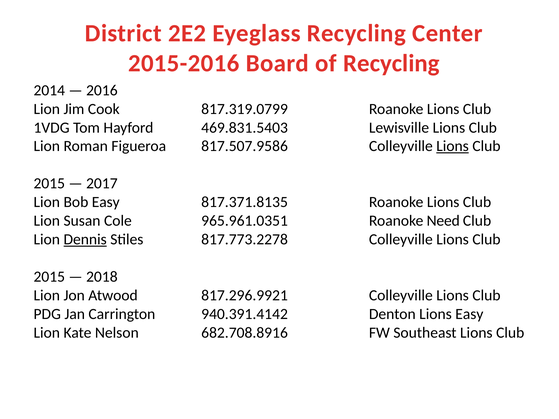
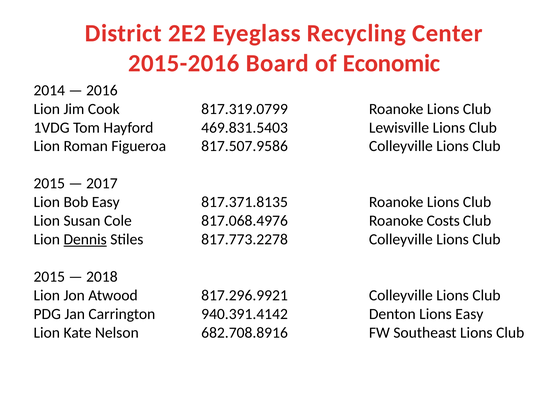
of Recycling: Recycling -> Economic
Lions at (453, 146) underline: present -> none
965.961.0351: 965.961.0351 -> 817.068.4976
Need: Need -> Costs
